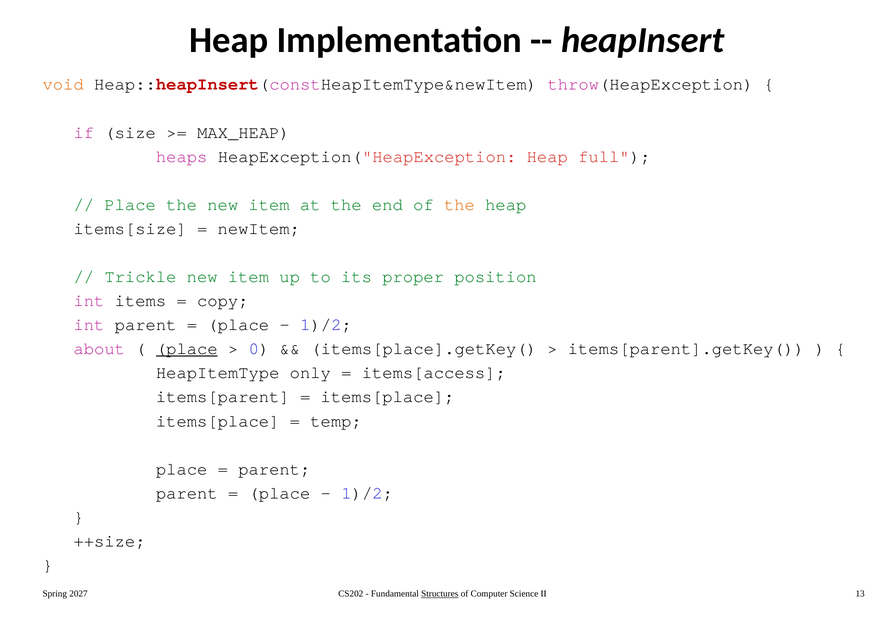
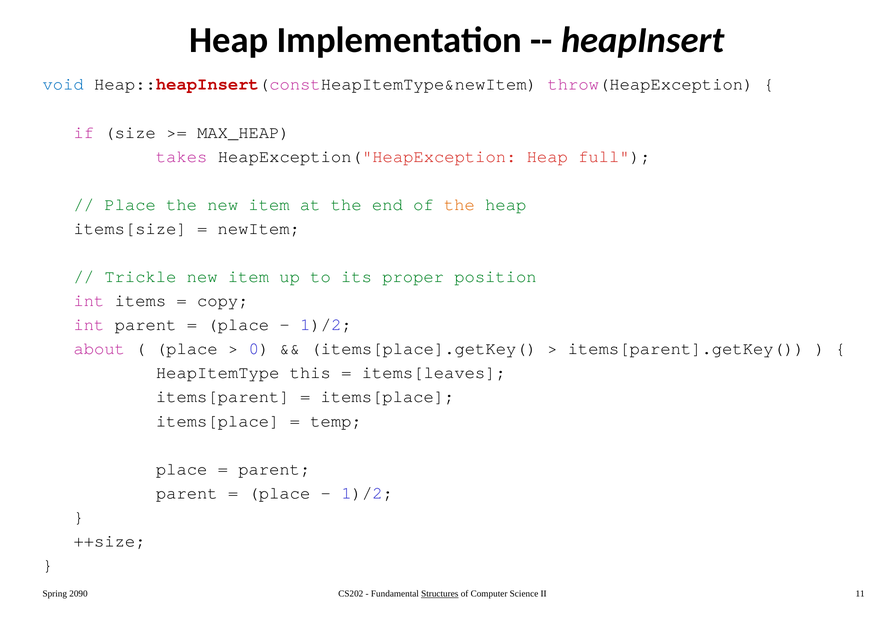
void colour: orange -> blue
heaps: heaps -> takes
place at (187, 349) underline: present -> none
only: only -> this
items[access: items[access -> items[leaves
2027: 2027 -> 2090
13: 13 -> 11
